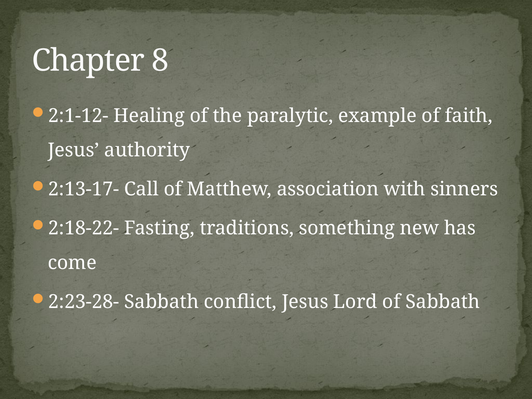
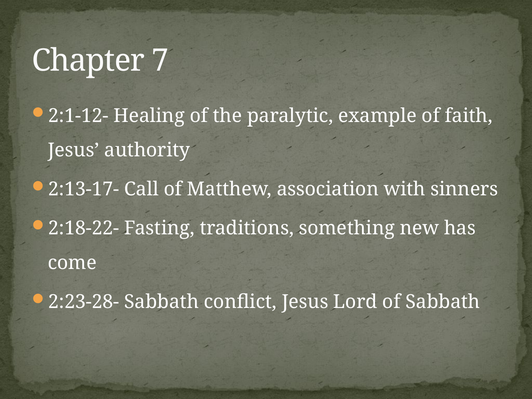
8: 8 -> 7
